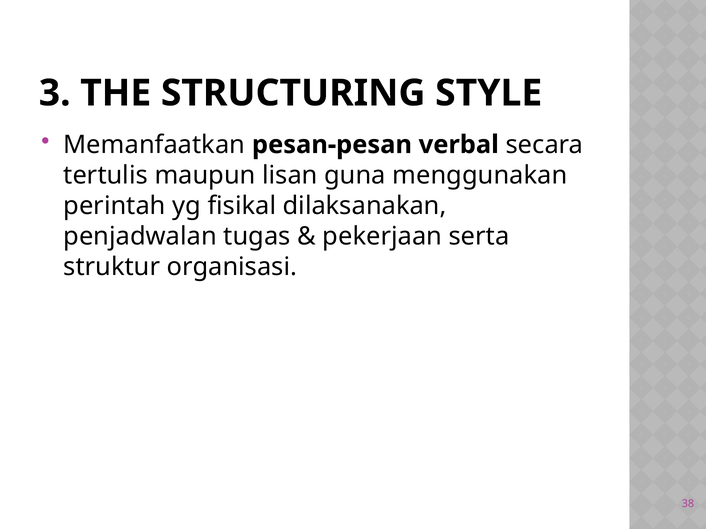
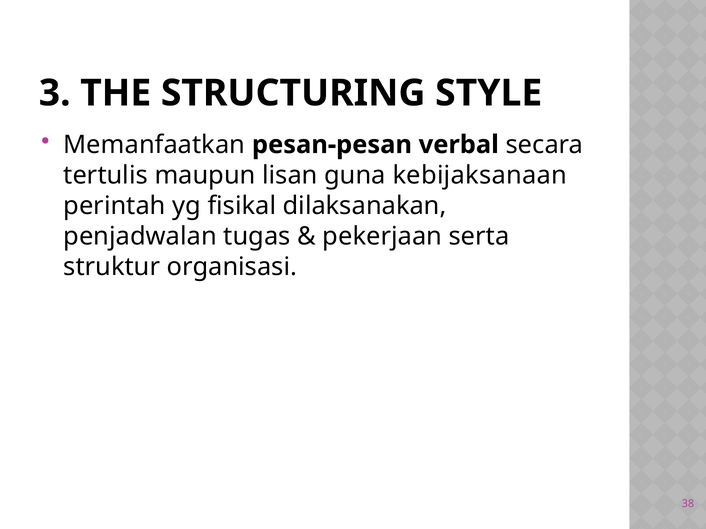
menggunakan: menggunakan -> kebijaksanaan
